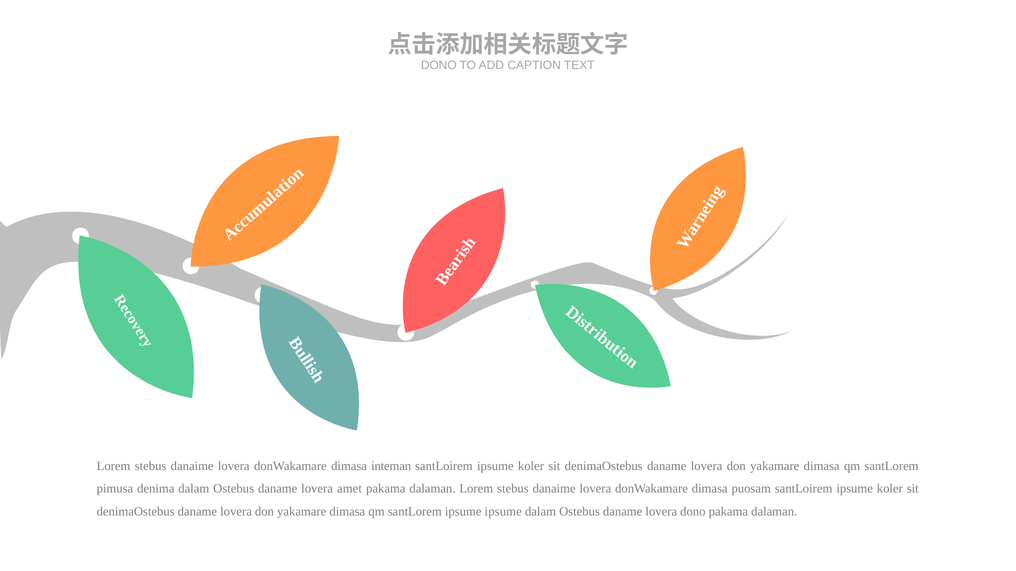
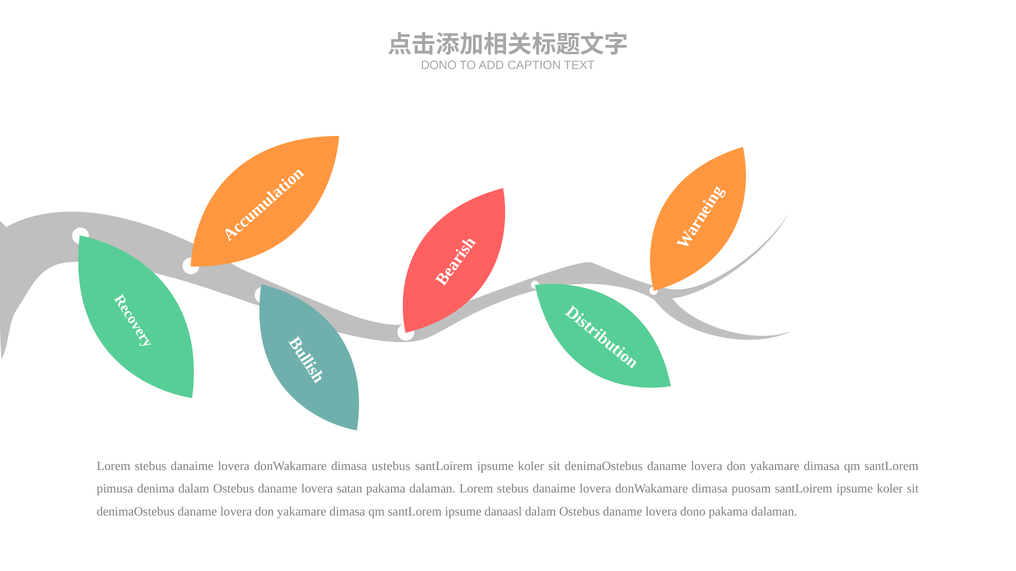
inteman: inteman -> ustebus
amet: amet -> satan
ipsume ipsume: ipsume -> danaasl
